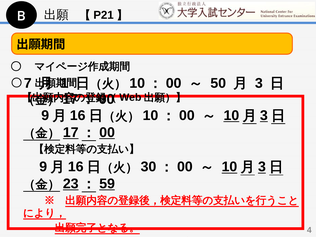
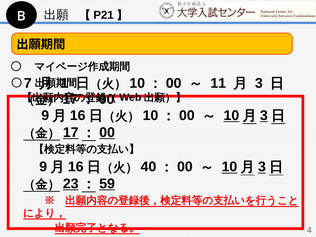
50: 50 -> 11
30: 30 -> 40
